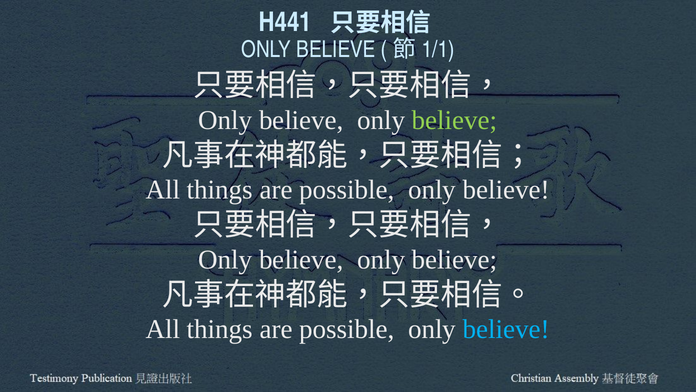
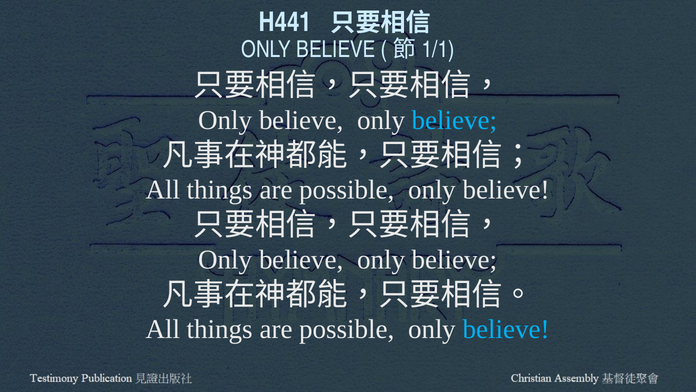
believe at (455, 120) colour: light green -> light blue
